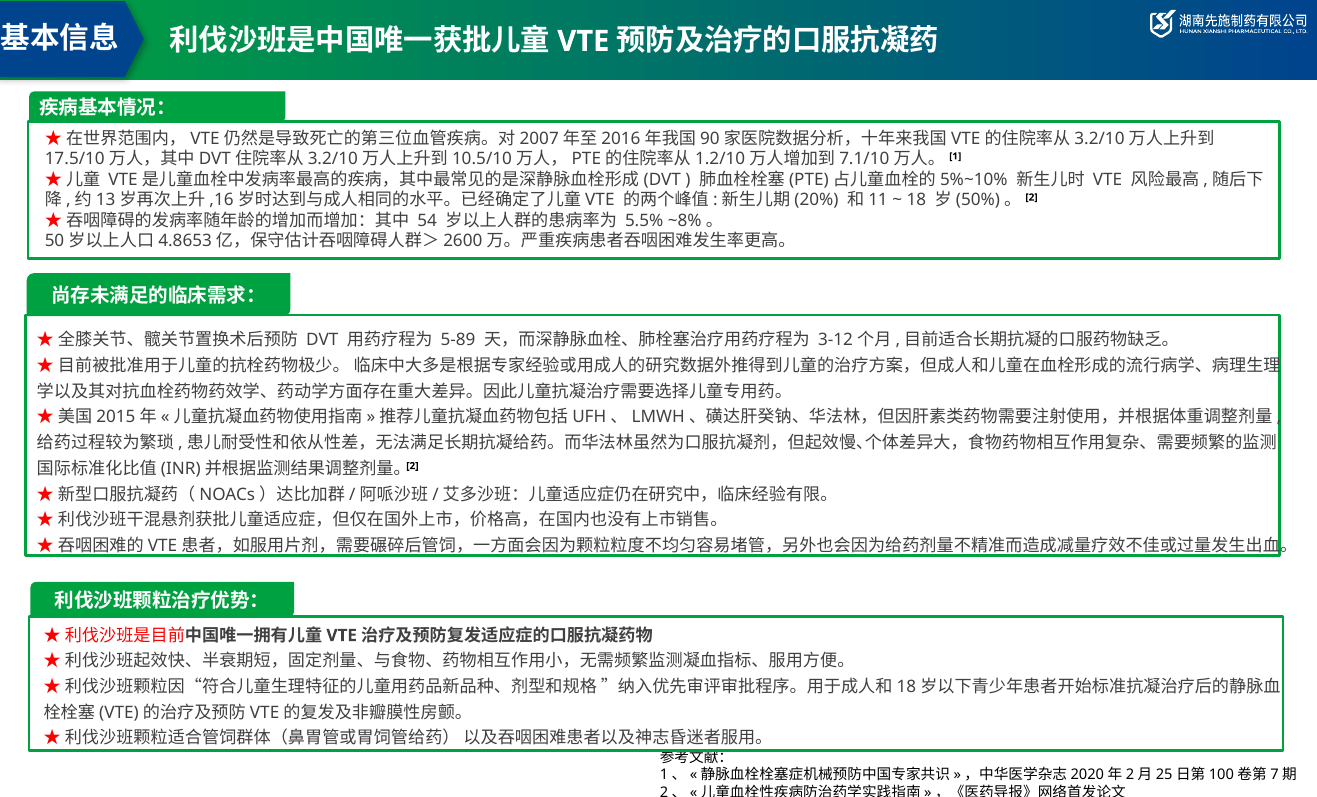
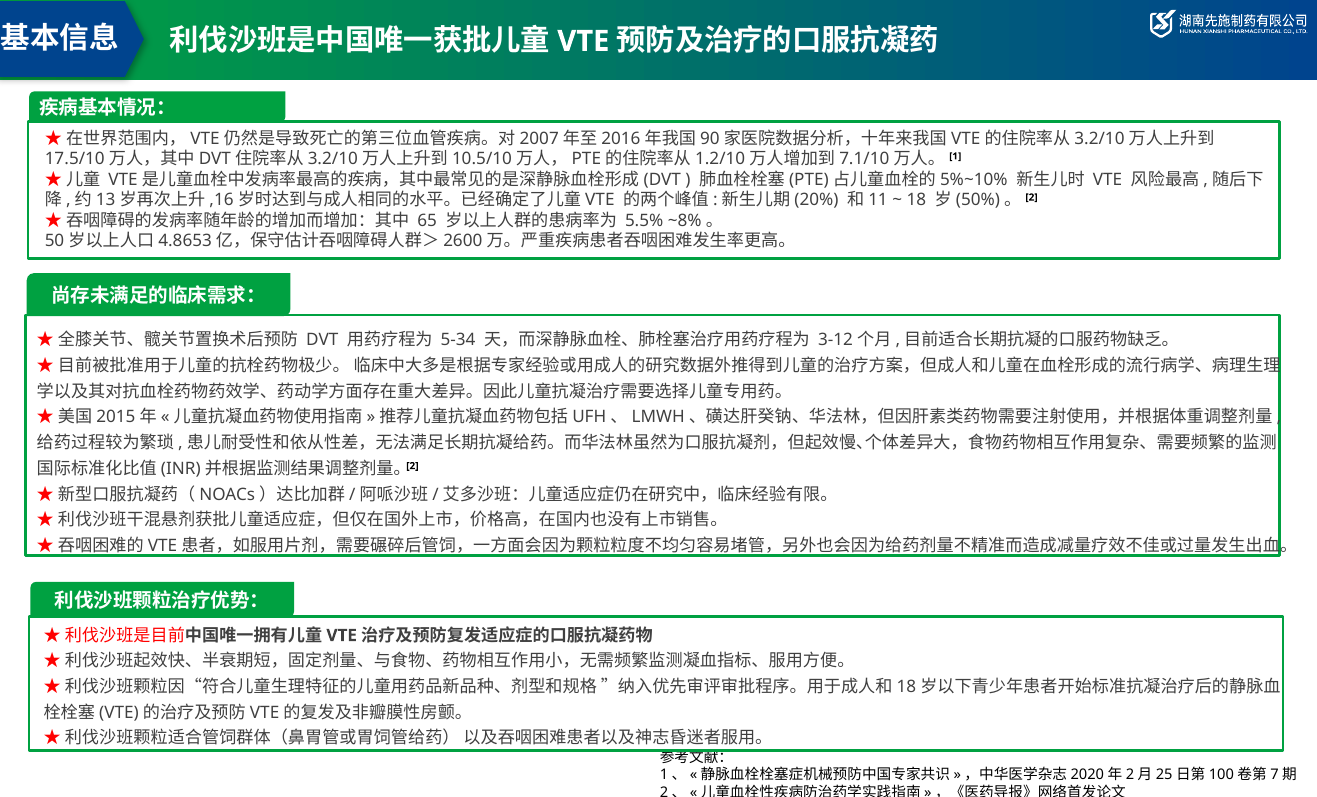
54: 54 -> 65
5-89: 5-89 -> 5-34
